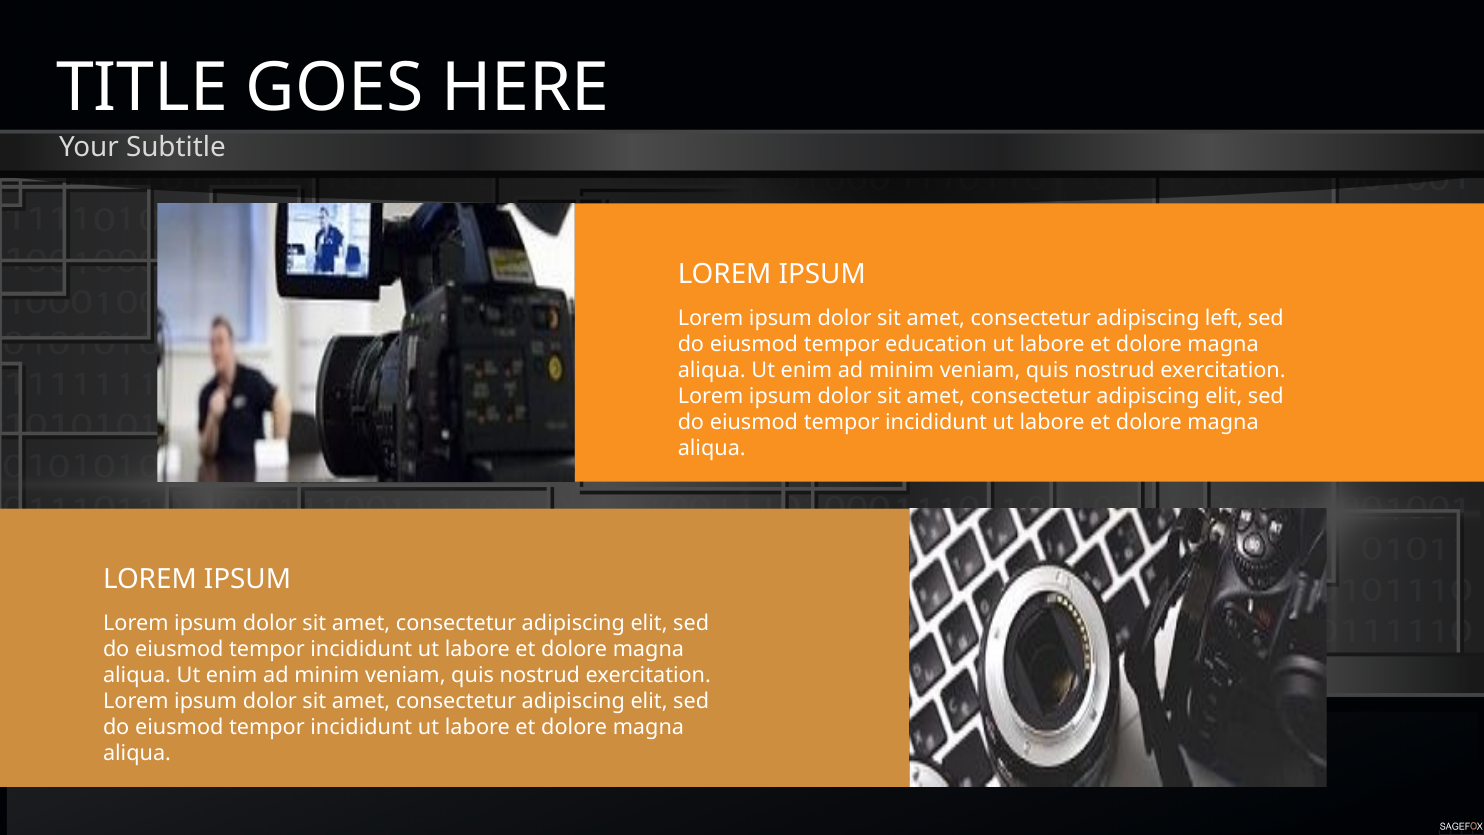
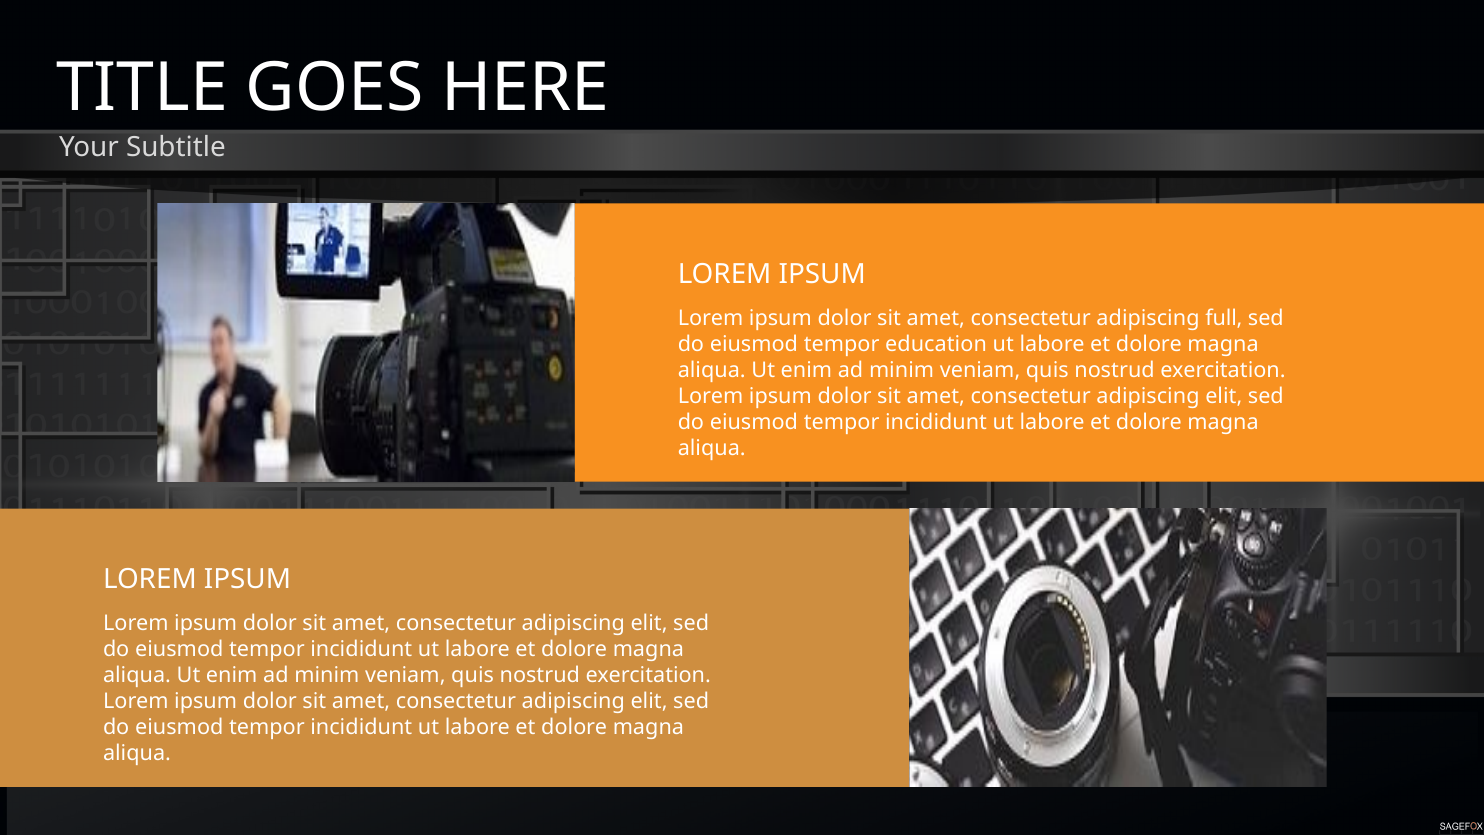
left: left -> full
